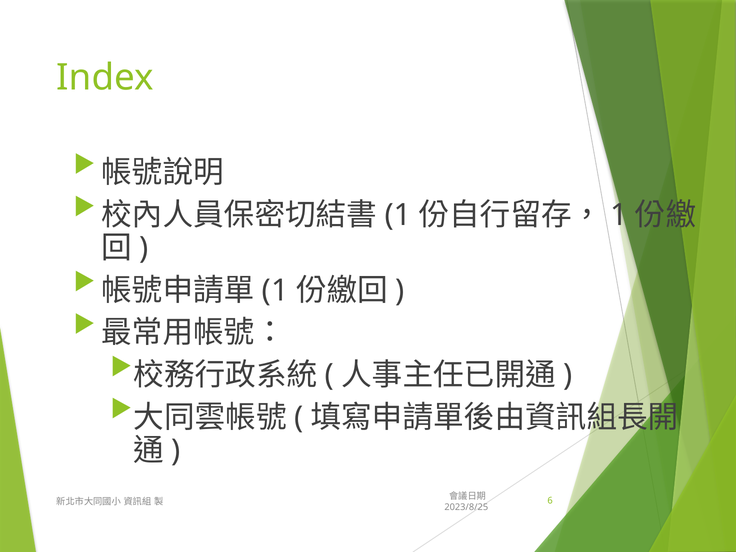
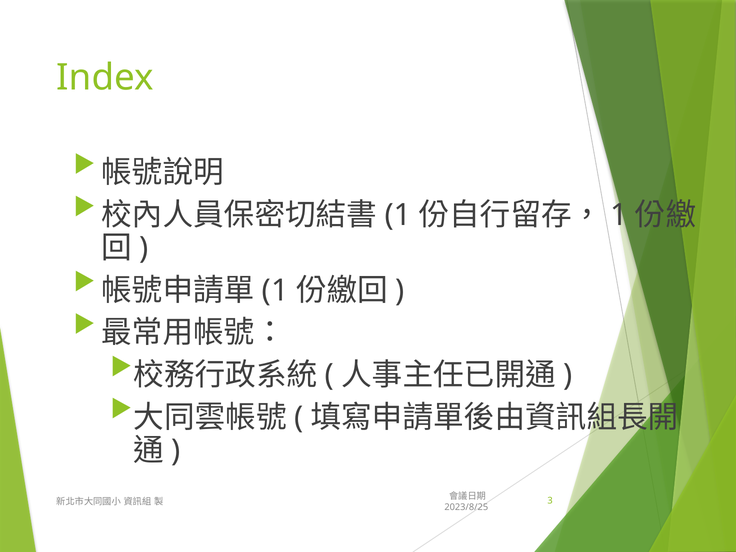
6: 6 -> 3
